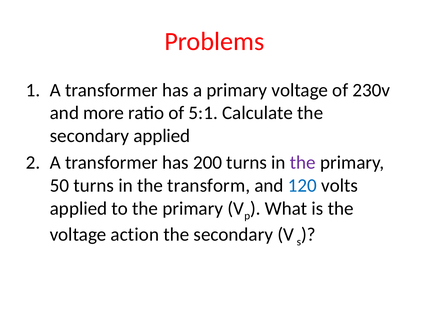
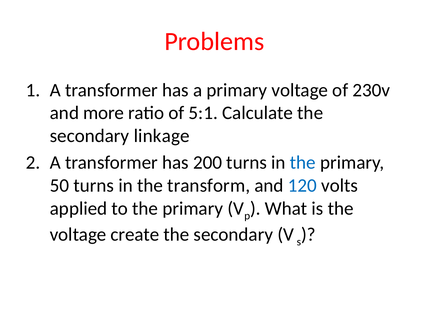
secondary applied: applied -> linkage
the at (303, 162) colour: purple -> blue
action: action -> create
